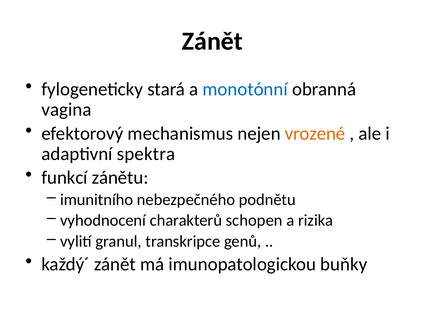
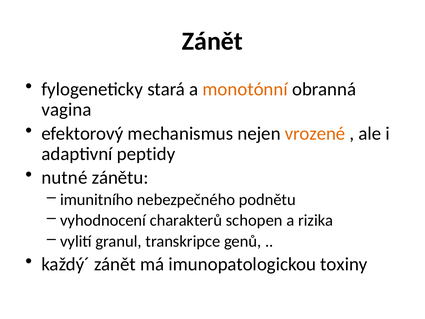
monotónní colour: blue -> orange
spektra: spektra -> peptidy
funkcí: funkcí -> nutné
buňky: buňky -> toxiny
